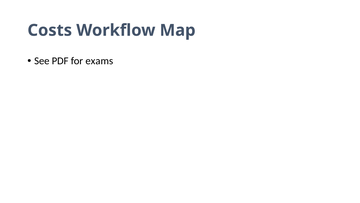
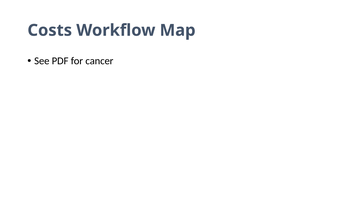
exams: exams -> cancer
